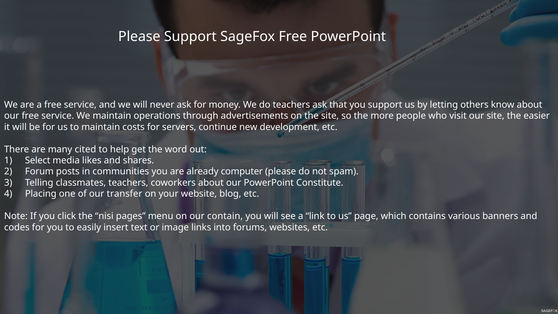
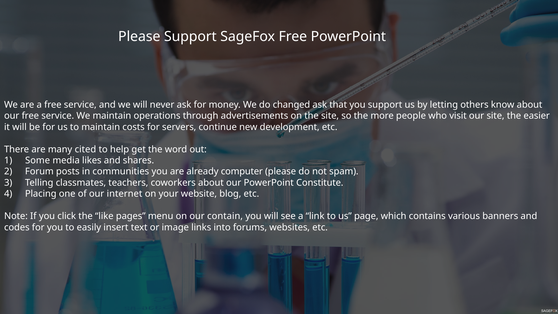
do teachers: teachers -> changed
Select: Select -> Some
transfer: transfer -> internet
nisi: nisi -> like
